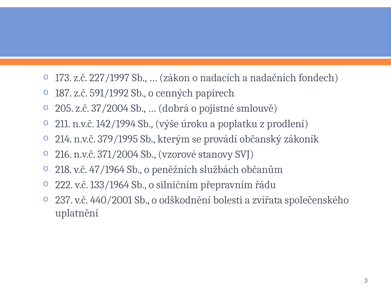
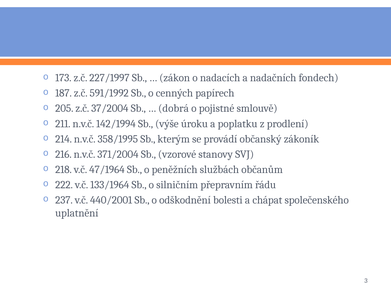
379/1995: 379/1995 -> 358/1995
zvířata: zvířata -> chápat
